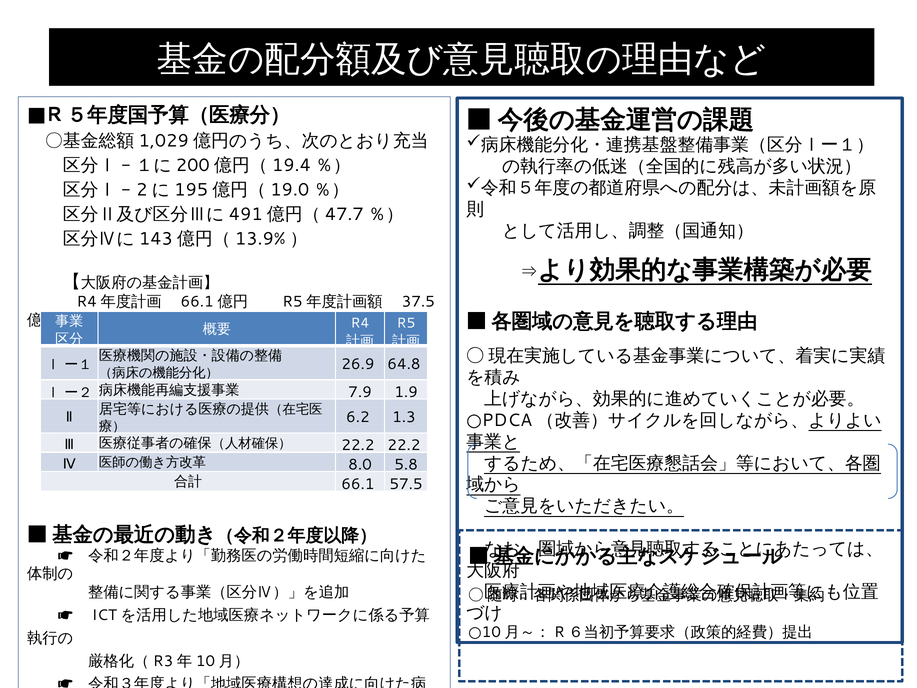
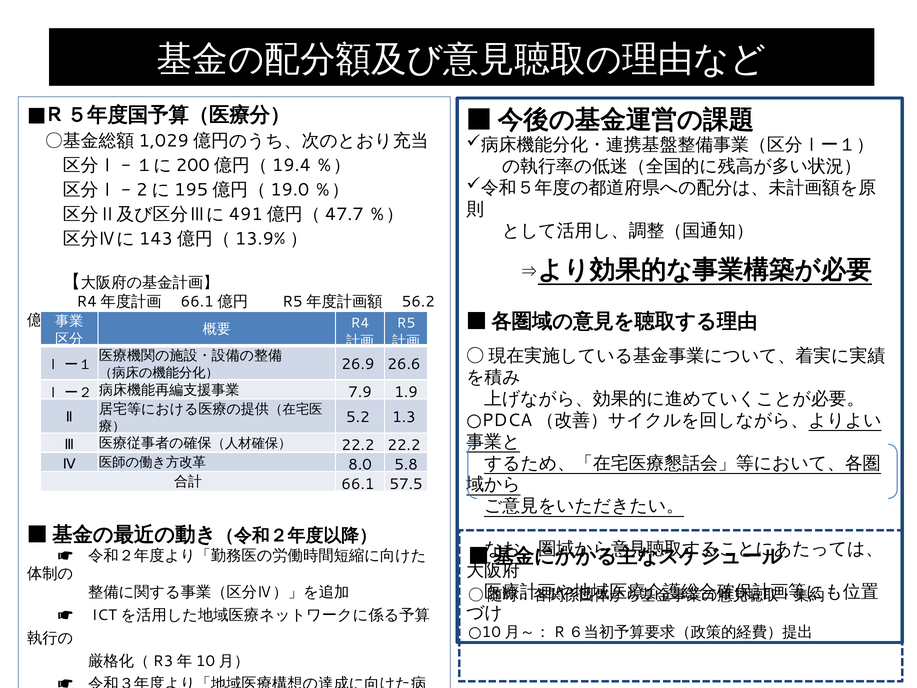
37.5: 37.5 -> 56.2
64.8: 64.8 -> 26.6
6.2: 6.2 -> 5.2
